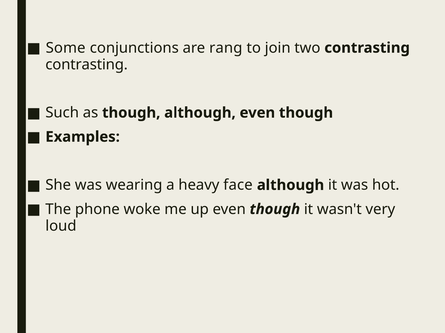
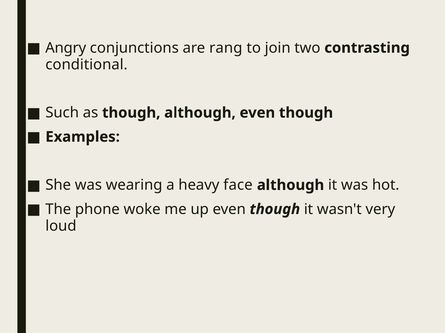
Some: Some -> Angry
contrasting at (87, 65): contrasting -> conditional
